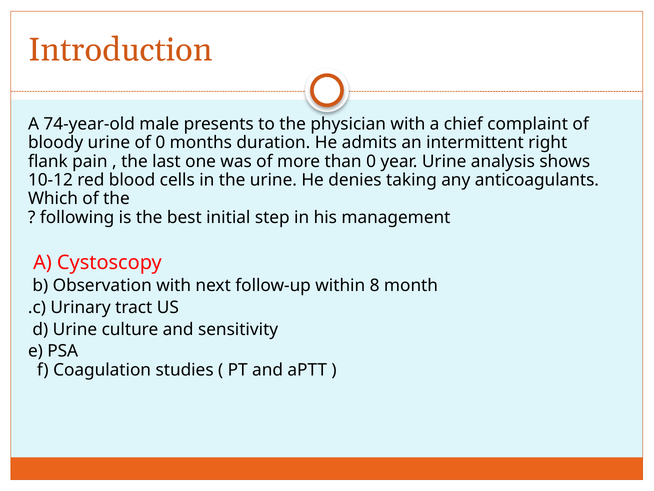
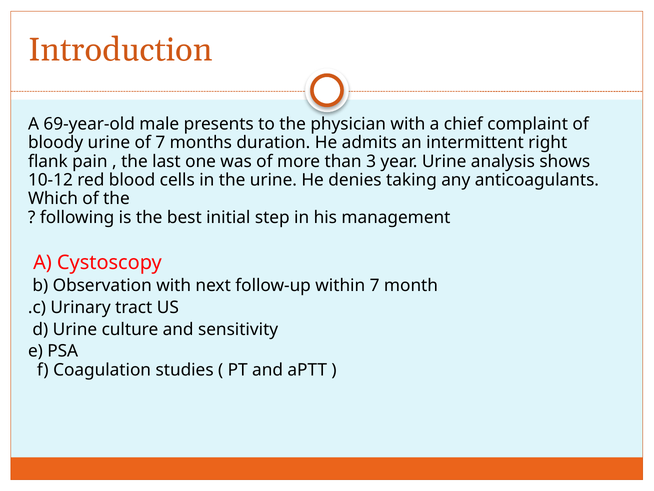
74-year-old: 74-year-old -> 69-year-old
of 0: 0 -> 7
than 0: 0 -> 3
within 8: 8 -> 7
